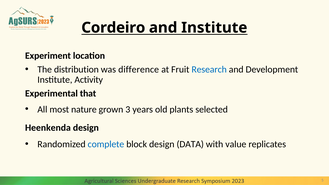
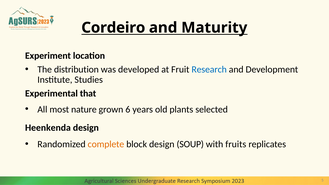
and Institute: Institute -> Maturity
difference: difference -> developed
Activity: Activity -> Studies
3: 3 -> 6
complete colour: blue -> orange
DATA: DATA -> SOUP
value: value -> fruits
